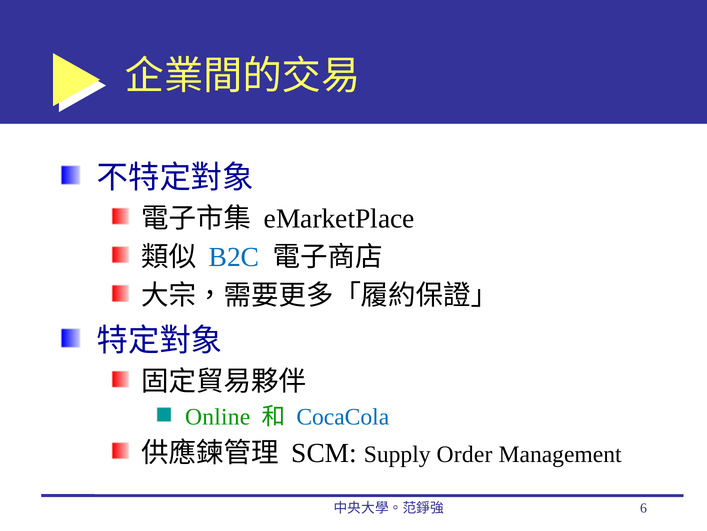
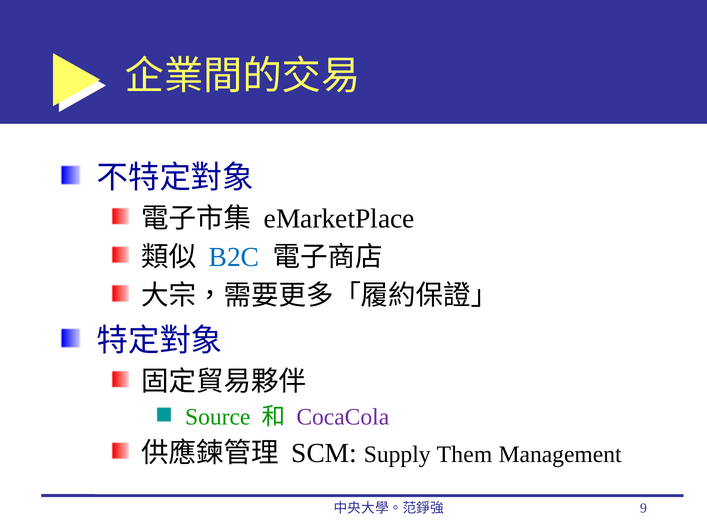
Online: Online -> Source
CocaCola colour: blue -> purple
Order: Order -> Them
6: 6 -> 9
